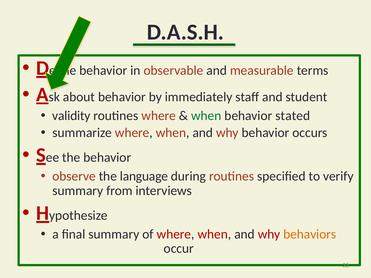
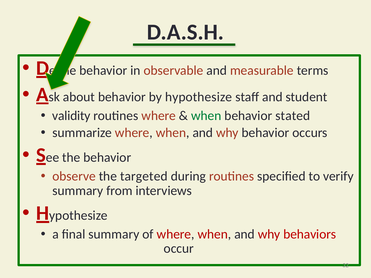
immediately: immediately -> hypothesize
language: language -> targeted
behaviors colour: orange -> red
